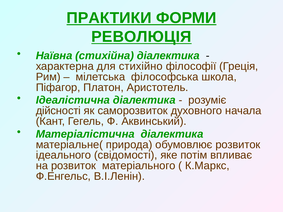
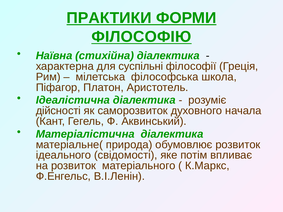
РЕВОЛЮЦІЯ: РЕВОЛЮЦІЯ -> ФІЛОСОФІЮ
стихійно: стихійно -> суспільні
